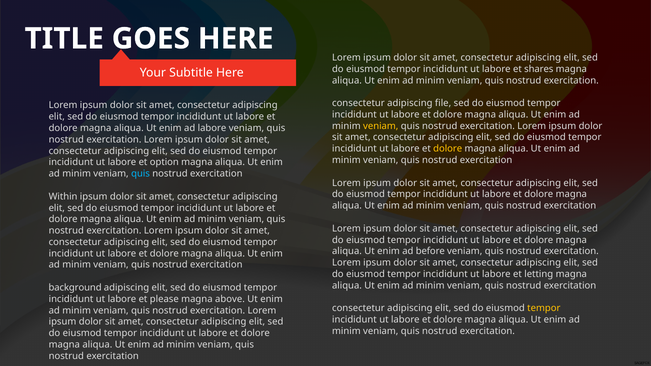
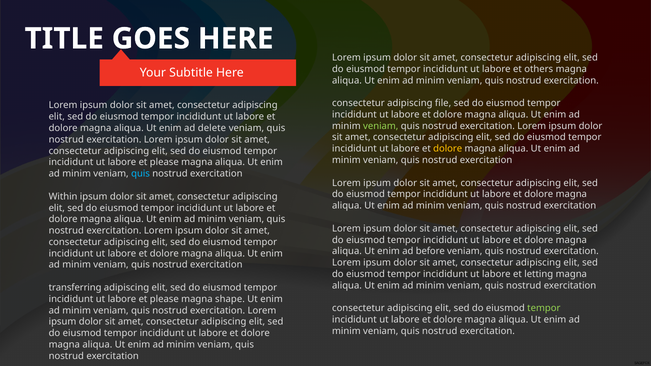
shares: shares -> others
veniam at (381, 126) colour: yellow -> light green
ad labore: labore -> delete
option at (164, 162): option -> please
background: background -> transferring
above: above -> shape
tempor at (544, 308) colour: yellow -> light green
